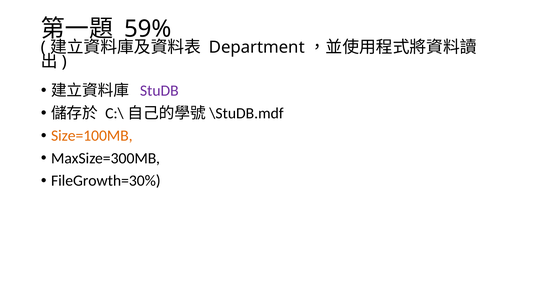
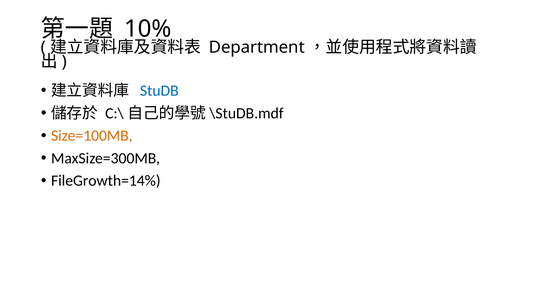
59%: 59% -> 10%
StuDB colour: purple -> blue
FileGrowth=30%: FileGrowth=30% -> FileGrowth=14%
